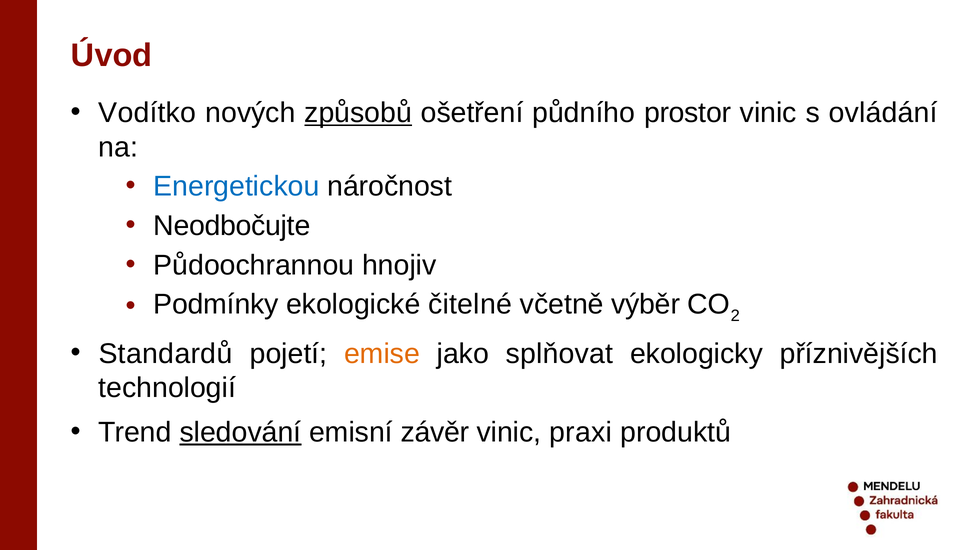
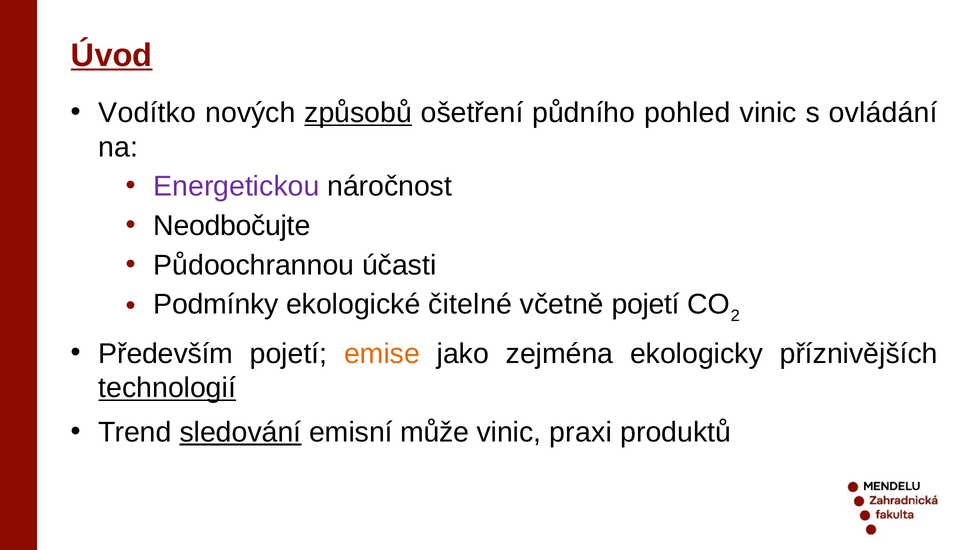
Úvod underline: none -> present
prostor: prostor -> pohled
Energetickou colour: blue -> purple
hnojiv: hnojiv -> účasti
včetně výběr: výběr -> pojetí
Standardů: Standardů -> Především
splňovat: splňovat -> zejména
technologií underline: none -> present
závěr: závěr -> může
